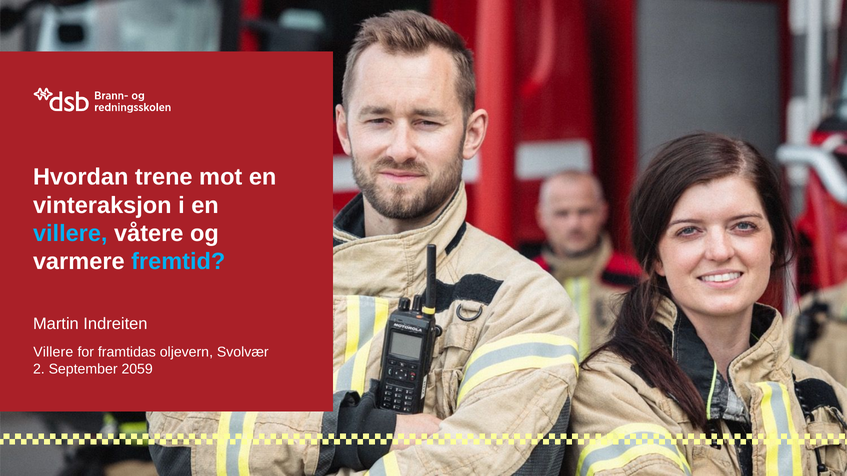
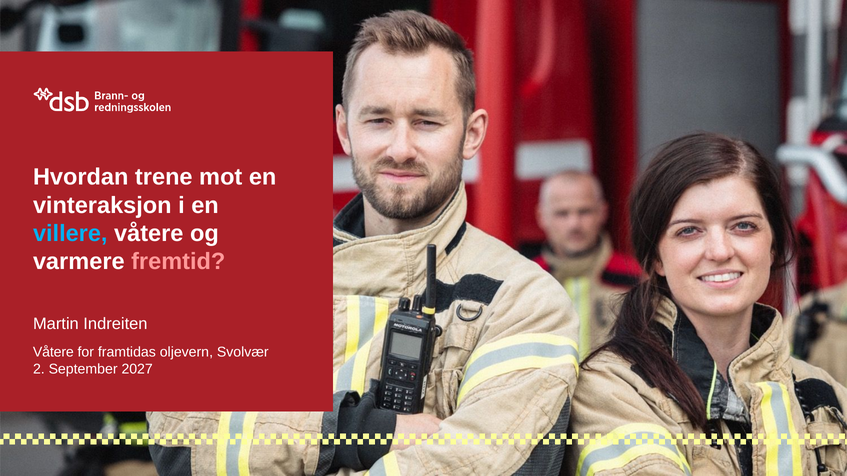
fremtid colour: light blue -> pink
Villere at (53, 352): Villere -> Våtere
2059: 2059 -> 2027
